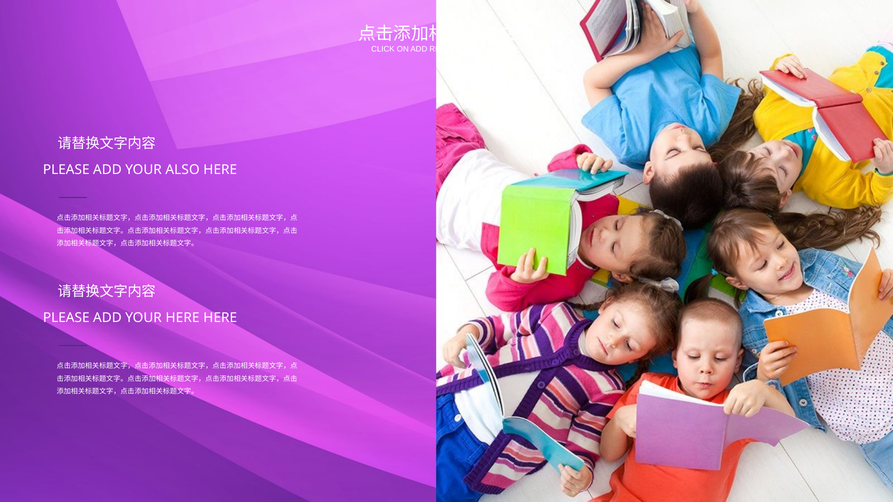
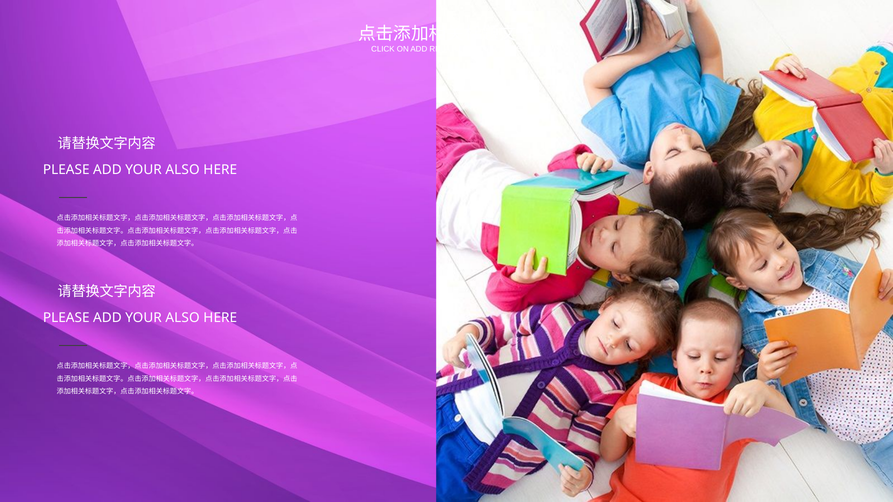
HERE at (183, 318): HERE -> ALSO
